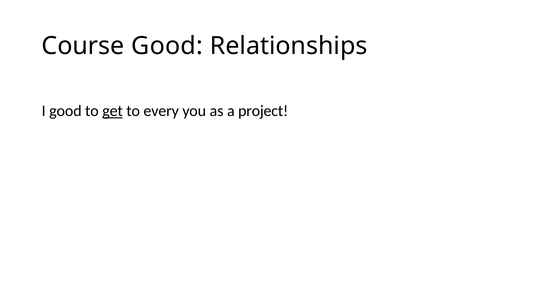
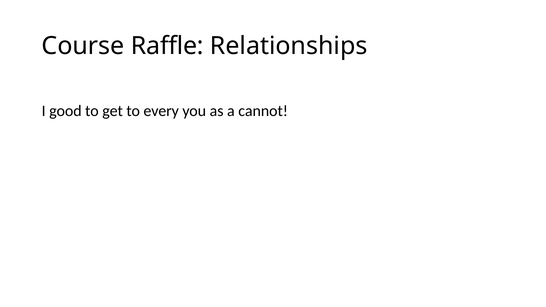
Course Good: Good -> Raffle
get underline: present -> none
project: project -> cannot
